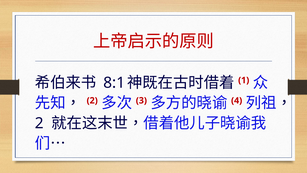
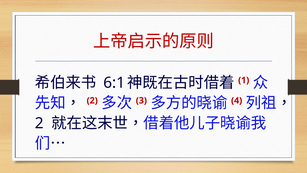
8:1: 8:1 -> 6:1
